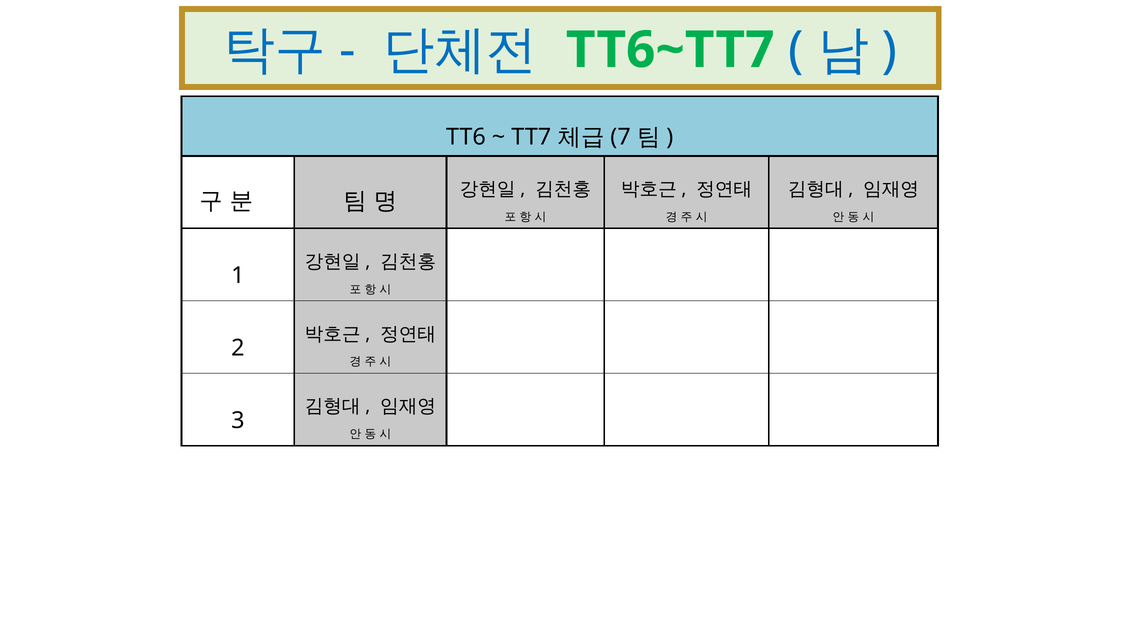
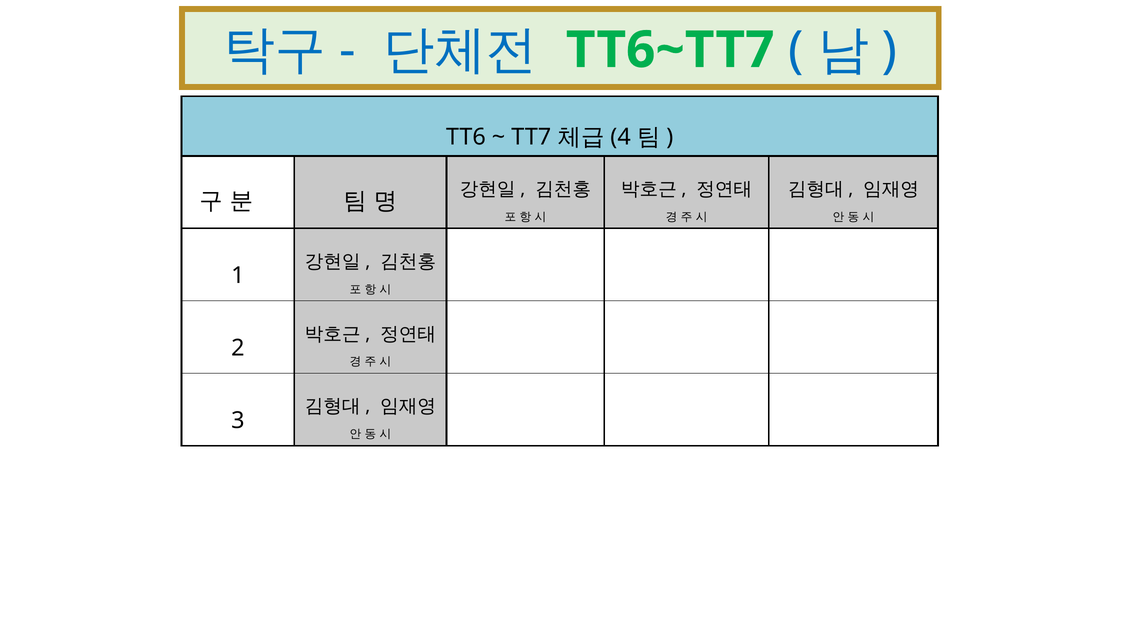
7: 7 -> 4
